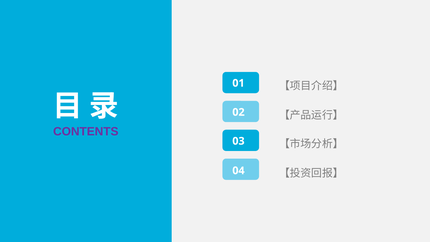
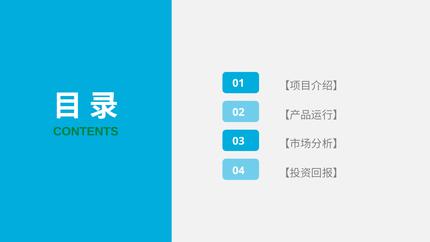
CONTENTS colour: purple -> green
